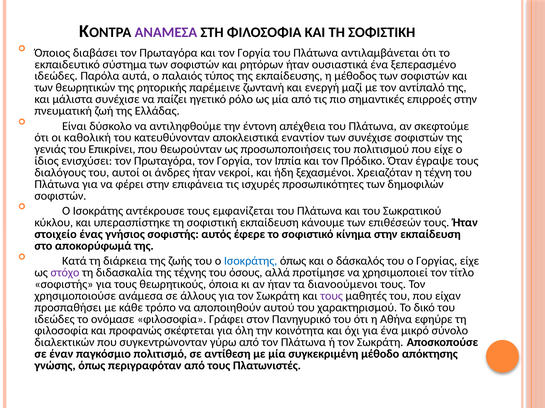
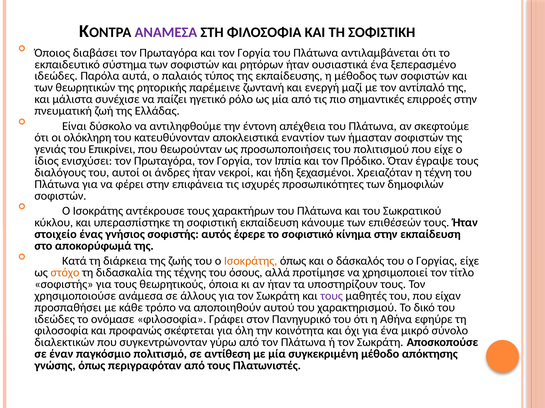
καθολική: καθολική -> ολόκληρη
των συνέχισε: συνέχισε -> ήμασταν
εμφανίζεται: εμφανίζεται -> χαρακτήρων
Ισοκράτης at (251, 261) colour: blue -> orange
στόχο colour: purple -> orange
διανοούμενοι: διανοούμενοι -> υποστηρίζουν
